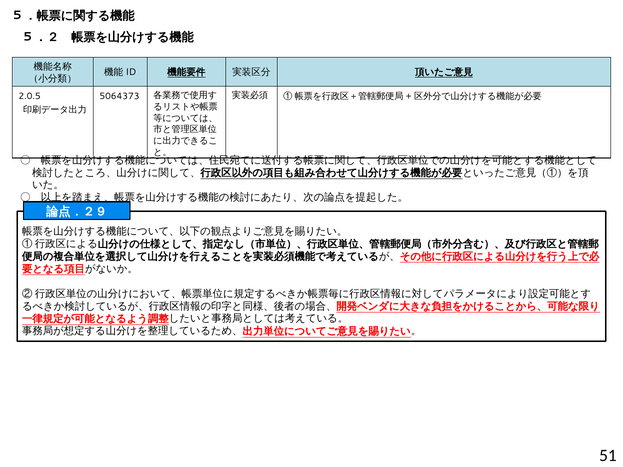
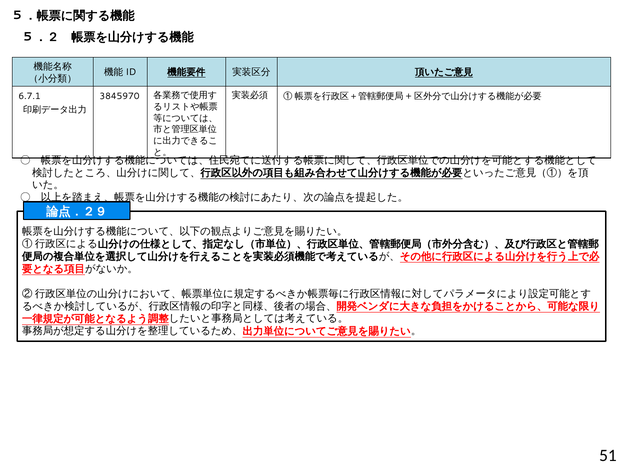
2.0.5: 2.0.5 -> 6.7.1
5064373: 5064373 -> 3845970
